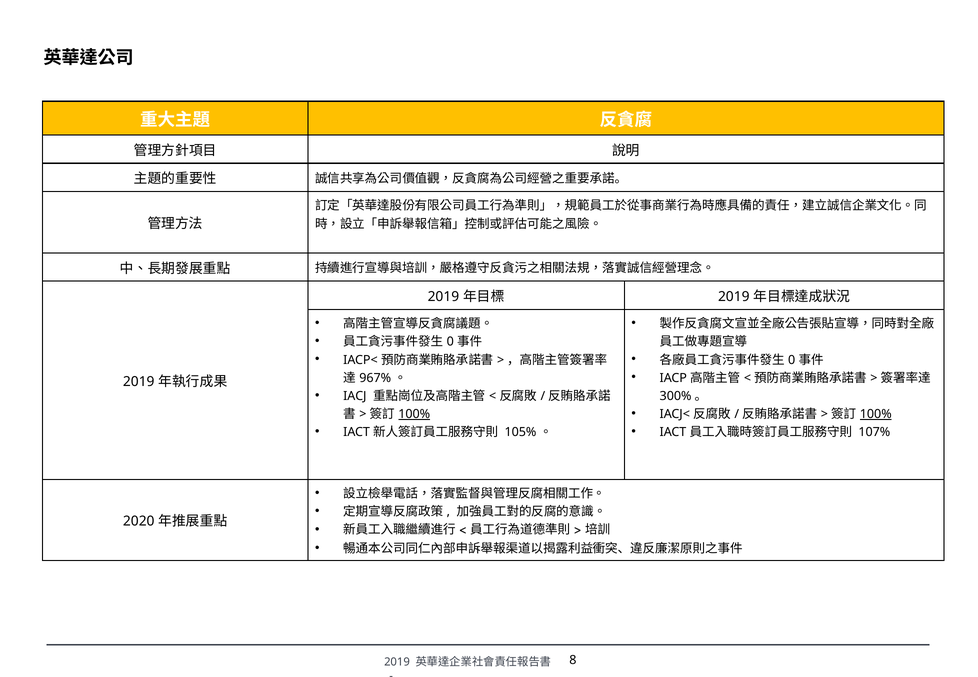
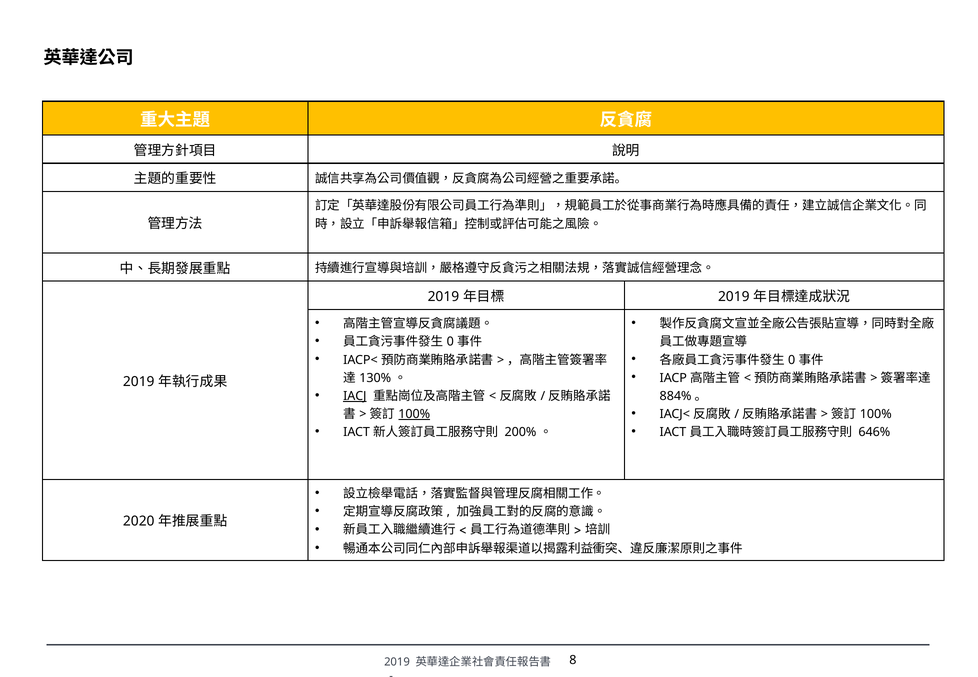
967%: 967% -> 130%
IACJ underline: none -> present
300%: 300% -> 884%
100% at (876, 414) underline: present -> none
105%: 105% -> 200%
107%: 107% -> 646%
